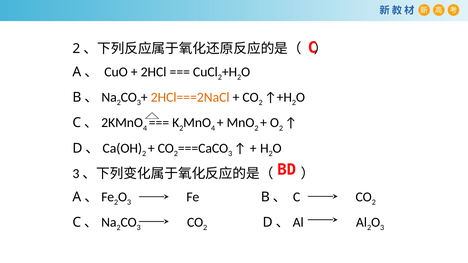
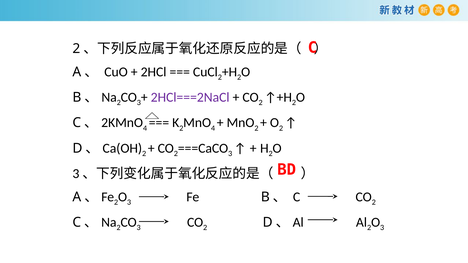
2HCl===2NaCl colour: orange -> purple
